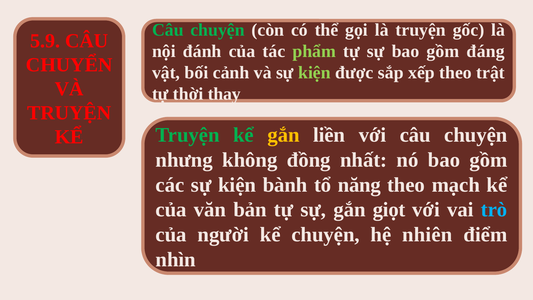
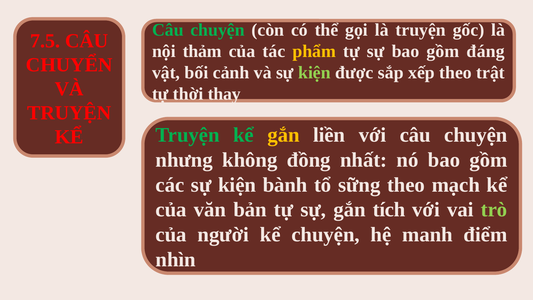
5.9: 5.9 -> 7.5
đánh: đánh -> thảm
phẩm colour: light green -> yellow
năng: năng -> sững
giọt: giọt -> tích
trò colour: light blue -> light green
nhiên: nhiên -> manh
